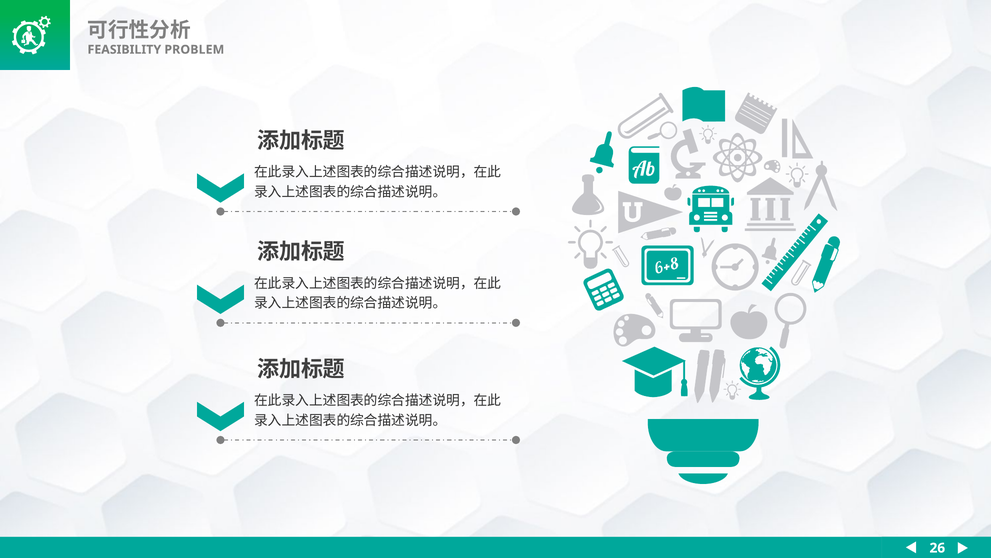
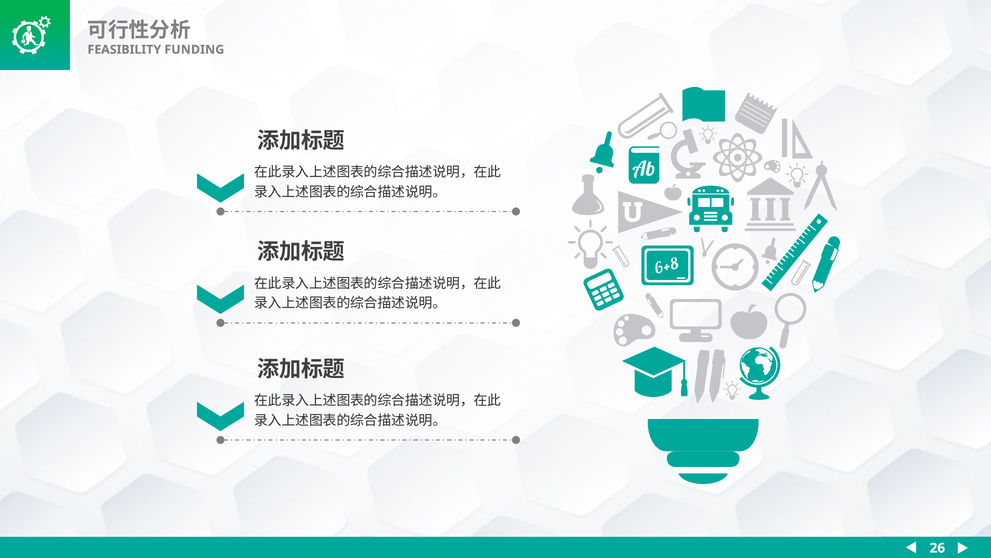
PROBLEM: PROBLEM -> FUNDING
